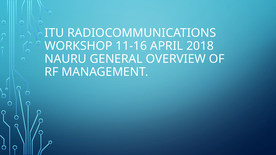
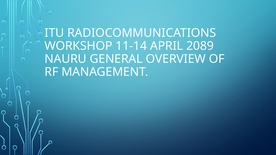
11-16: 11-16 -> 11-14
2018: 2018 -> 2089
